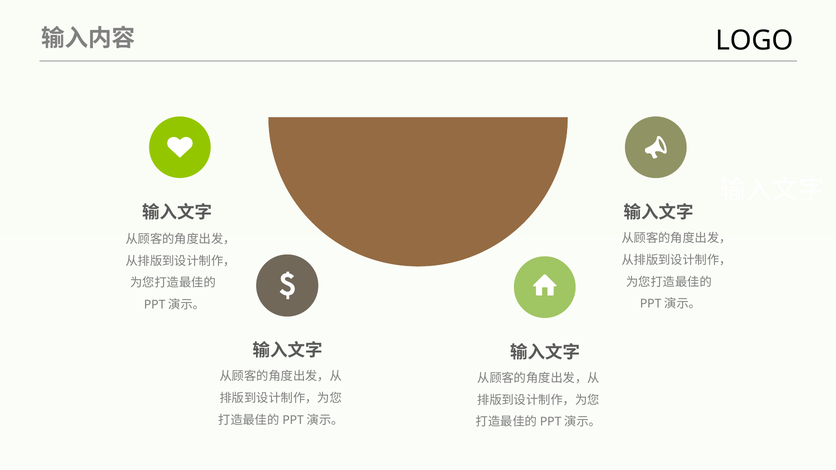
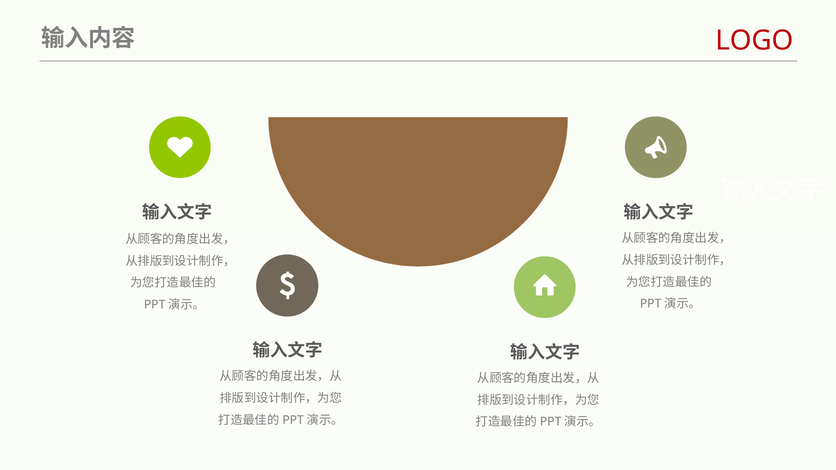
LOGO colour: black -> red
